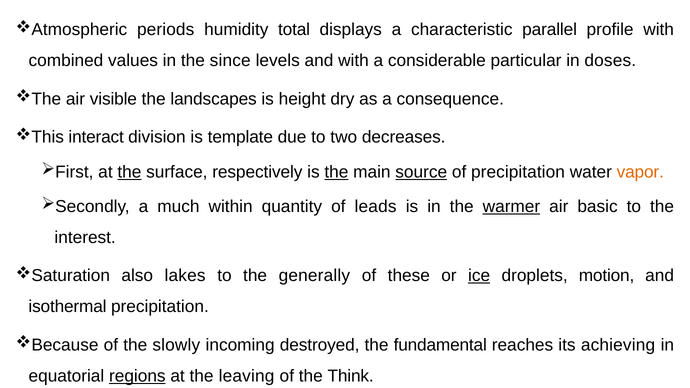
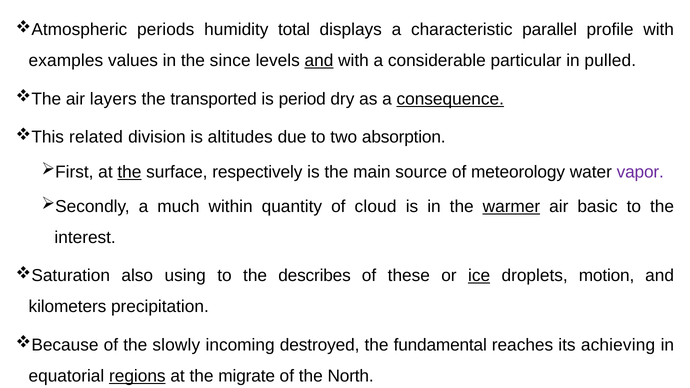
combined: combined -> examples
and at (319, 61) underline: none -> present
doses: doses -> pulled
visible: visible -> layers
landscapes: landscapes -> transported
height: height -> period
consequence underline: none -> present
interact: interact -> related
template: template -> altitudes
decreases: decreases -> absorption
the at (336, 172) underline: present -> none
source underline: present -> none
of precipitation: precipitation -> meteorology
vapor colour: orange -> purple
leads: leads -> cloud
lakes: lakes -> using
generally: generally -> describes
isothermal: isothermal -> kilometers
leaving: leaving -> migrate
Think: Think -> North
